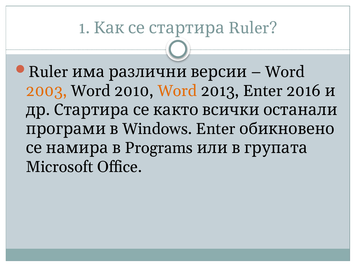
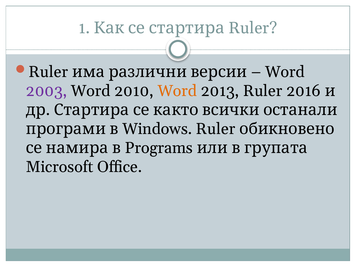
2003 colour: orange -> purple
2013 Enter: Enter -> Ruler
Enter at (216, 129): Enter -> Ruler
